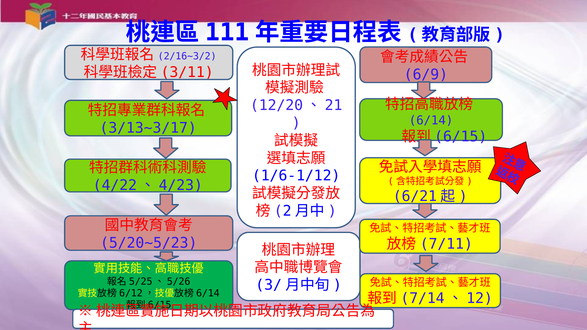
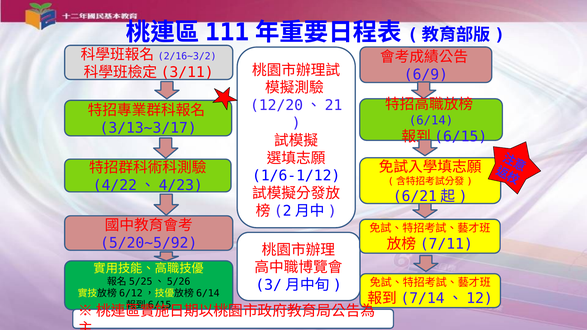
5/20~5/23: 5/20~5/23 -> 5/20~5/92
